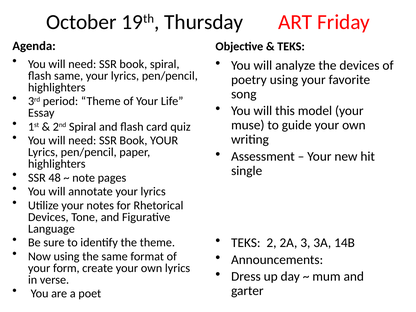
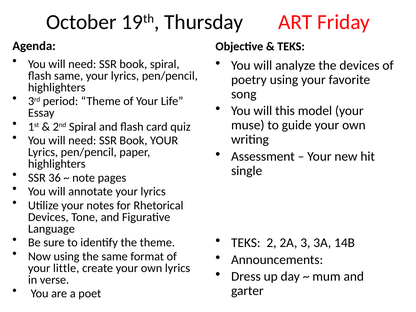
48: 48 -> 36
form: form -> little
